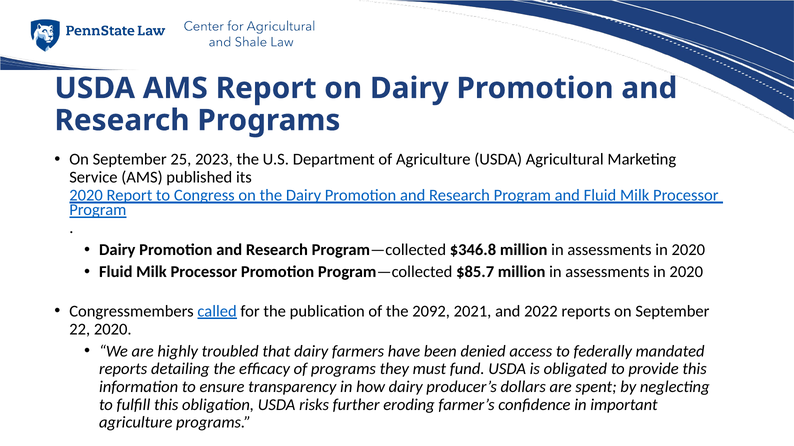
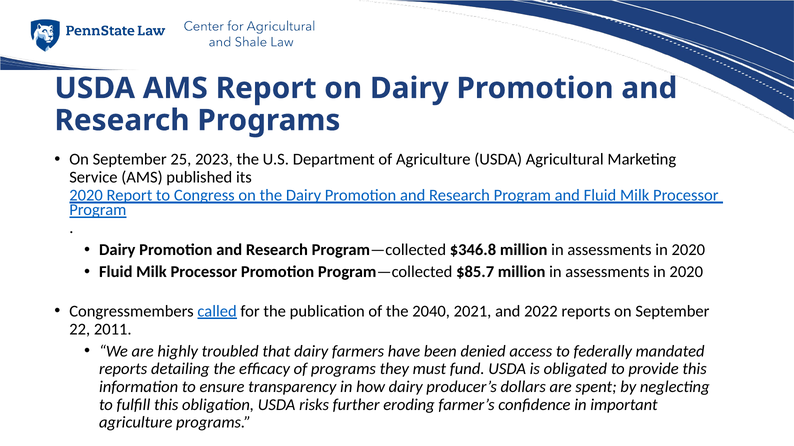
2092: 2092 -> 2040
22 2020: 2020 -> 2011
